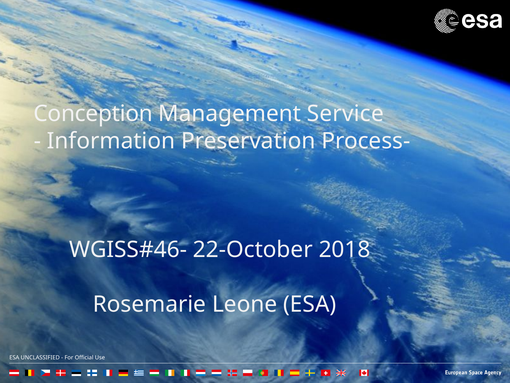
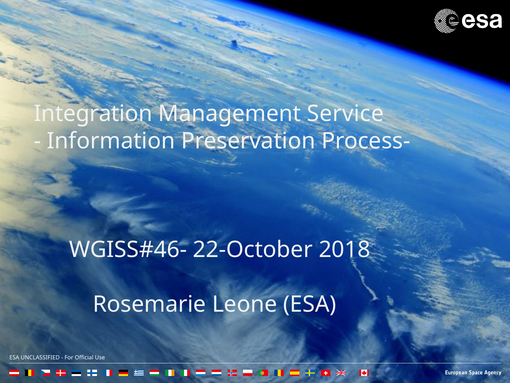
Conception: Conception -> Integration
